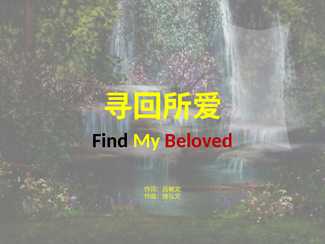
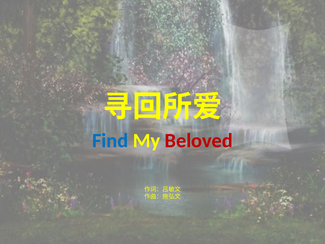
Find colour: black -> blue
